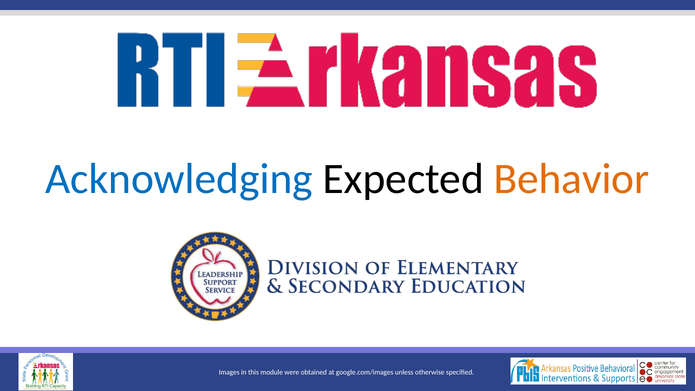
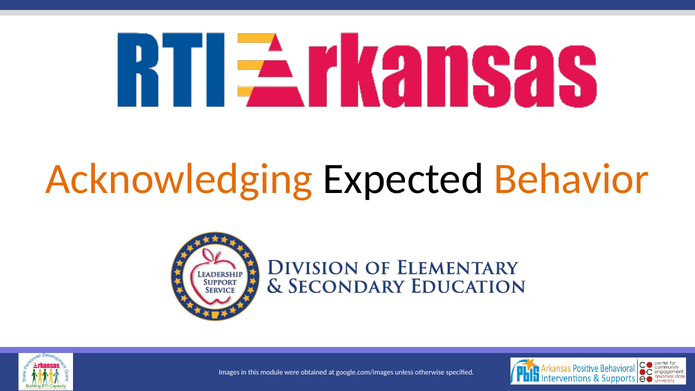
Acknowledging colour: blue -> orange
